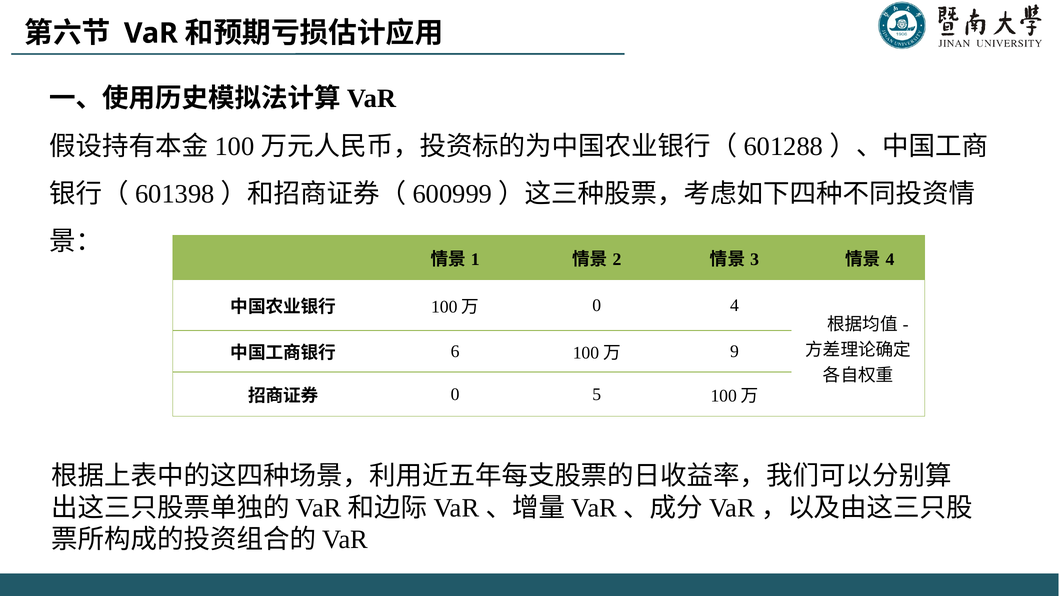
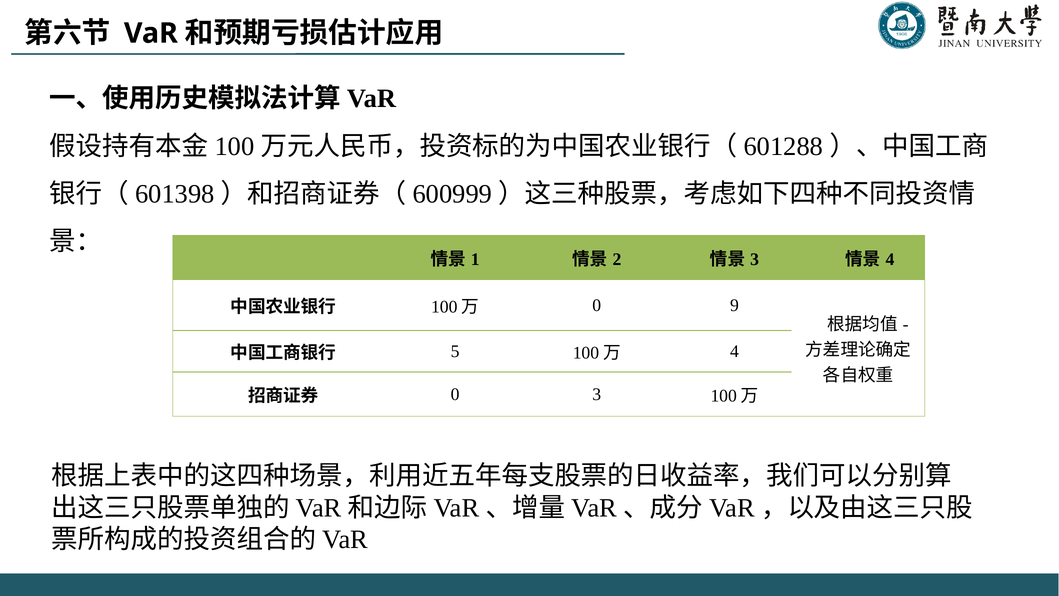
0 4: 4 -> 9
6: 6 -> 5
9 at (735, 351): 9 -> 4
0 5: 5 -> 3
